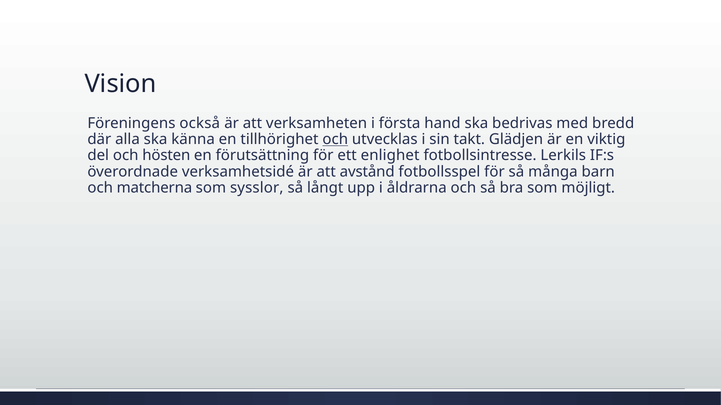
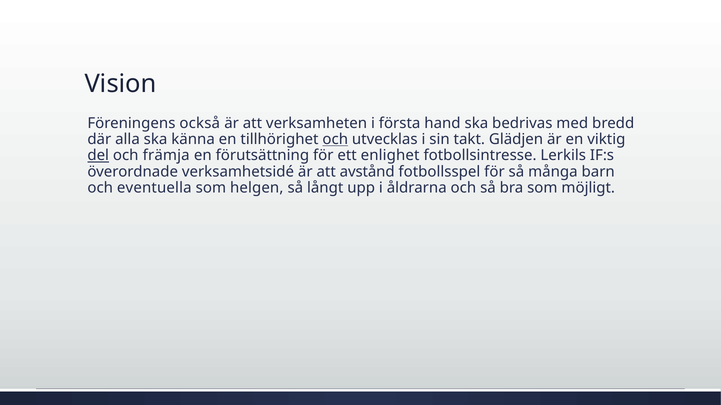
del underline: none -> present
hösten: hösten -> främja
matcherna: matcherna -> eventuella
sysslor: sysslor -> helgen
